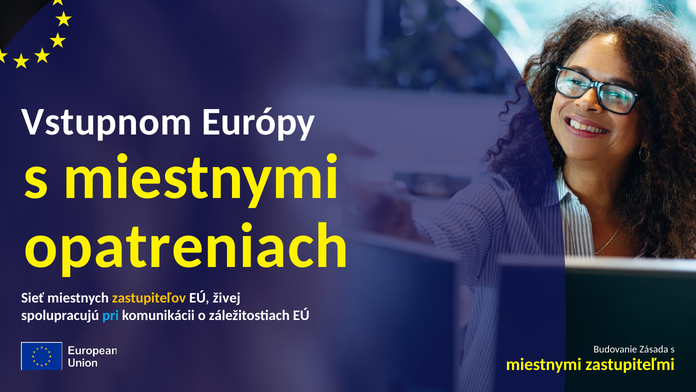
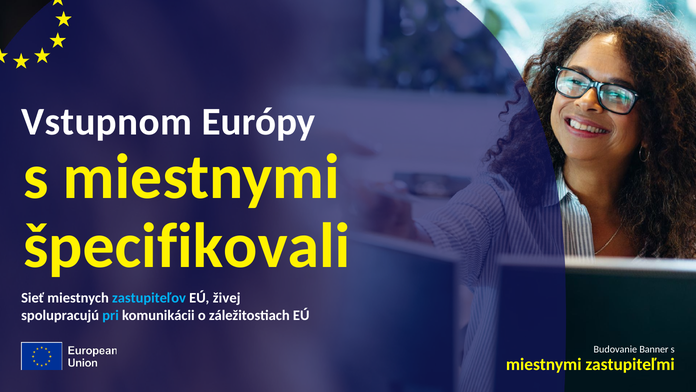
opatreniach: opatreniach -> špecifikovali
zastupiteľov colour: yellow -> light blue
Zásada: Zásada -> Banner
